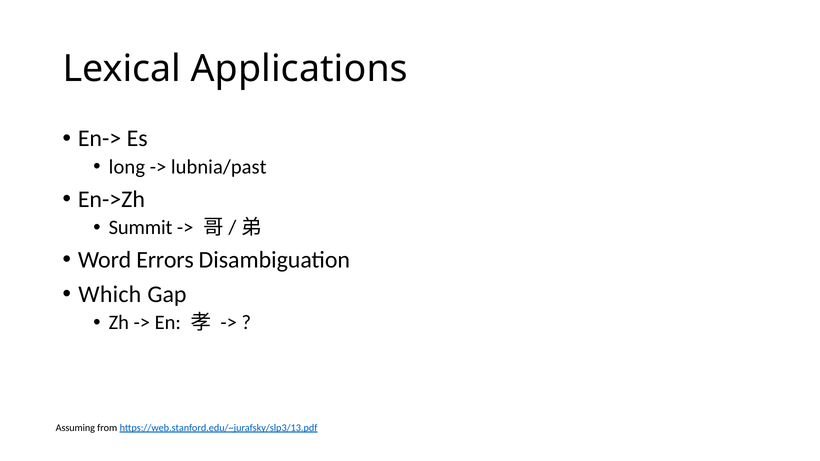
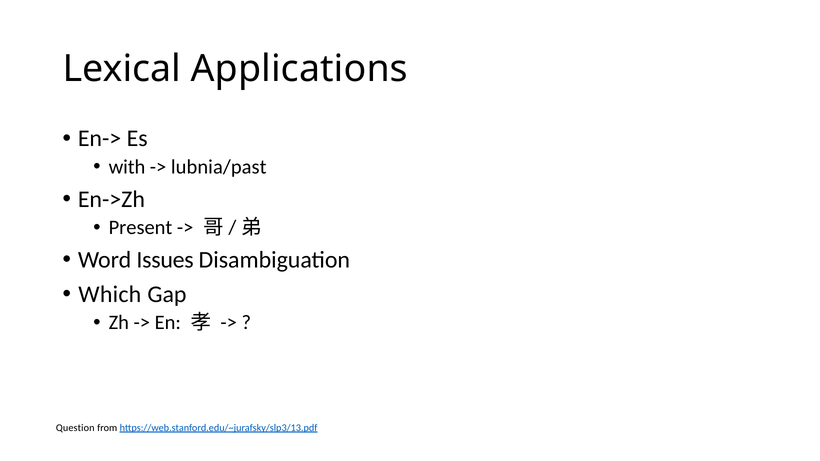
long: long -> with
Summit: Summit -> Present
Errors: Errors -> Issues
Assuming: Assuming -> Question
